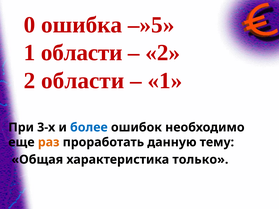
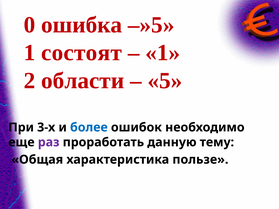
1 области: области -> состоят
2 at (163, 53): 2 -> 1
1 at (165, 81): 1 -> 5
раз colour: orange -> purple
только: только -> пользе
